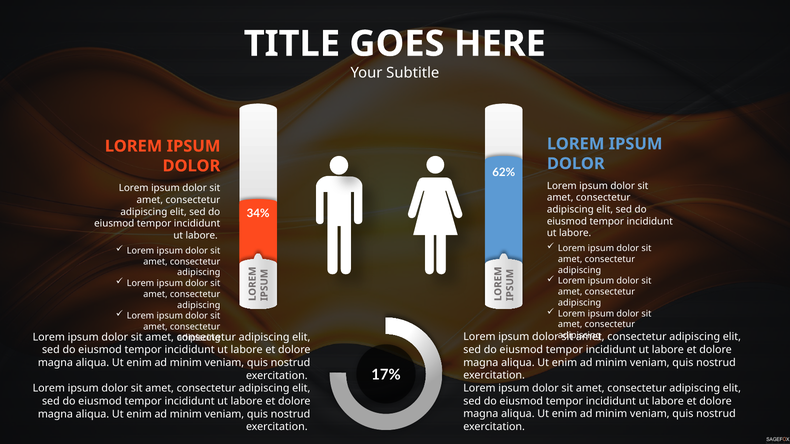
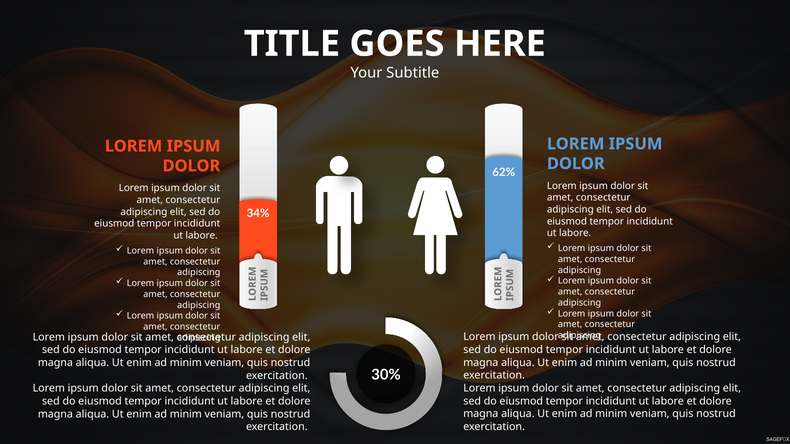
17%: 17% -> 30%
